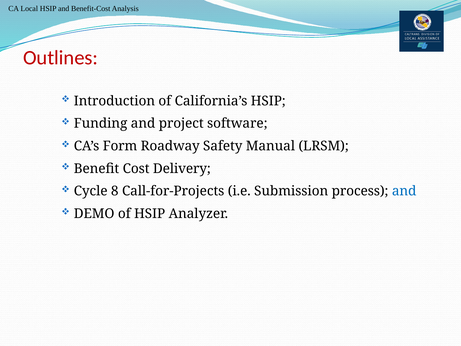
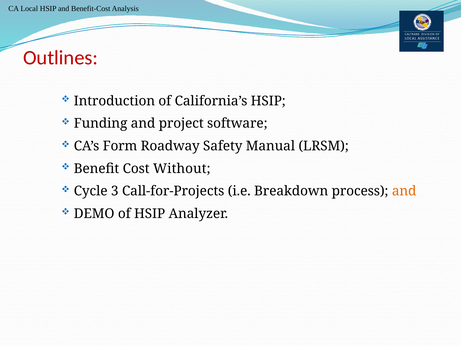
Delivery: Delivery -> Without
8: 8 -> 3
Submission: Submission -> Breakdown
and at (404, 191) colour: blue -> orange
